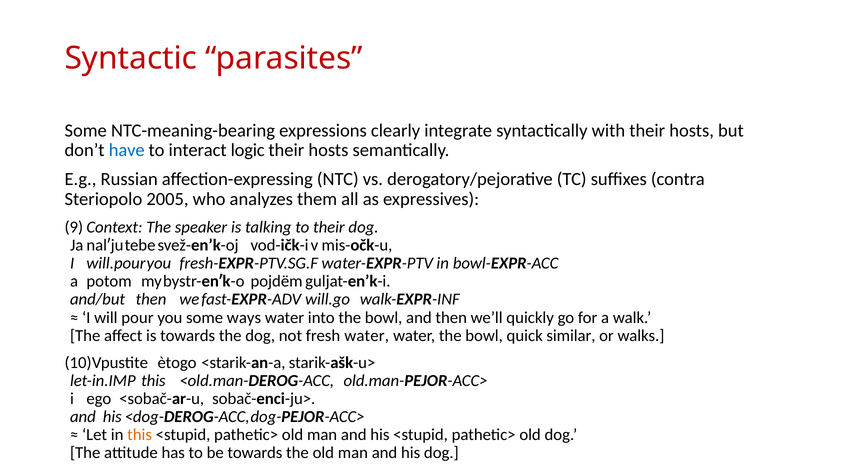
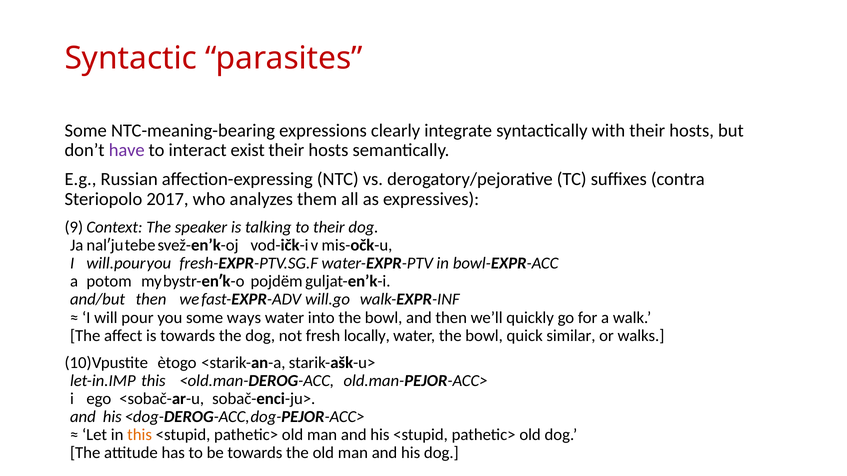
have colour: blue -> purple
logic: logic -> exist
2005: 2005 -> 2017
fresh water: water -> locally
